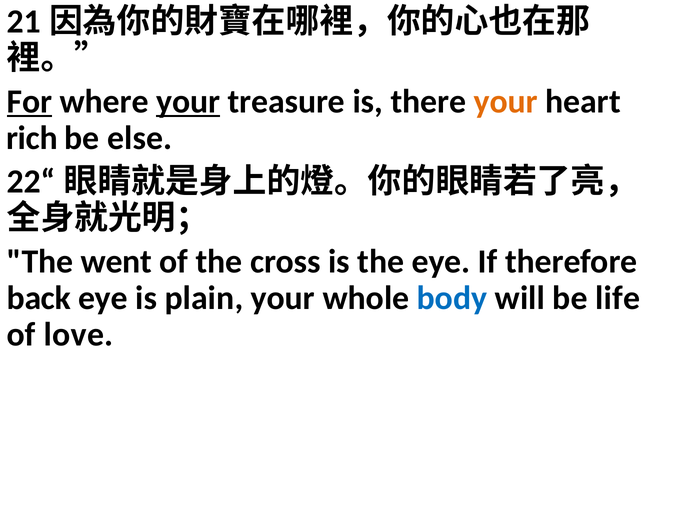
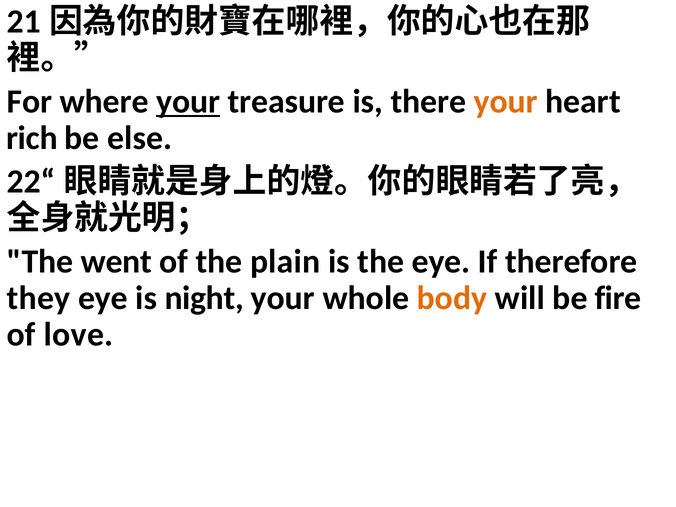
For underline: present -> none
cross: cross -> plain
back: back -> they
plain: plain -> night
body colour: blue -> orange
life: life -> fire
